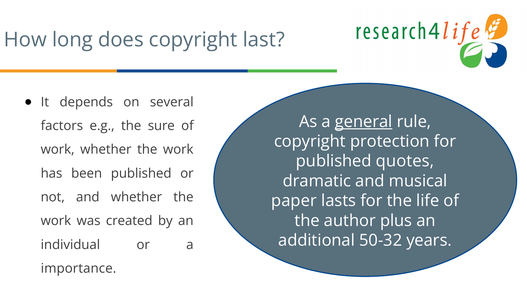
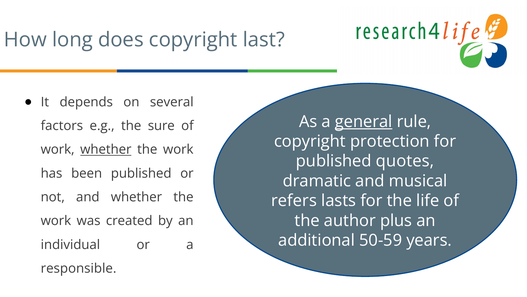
whether at (106, 149) underline: none -> present
paper: paper -> refers
50-32: 50-32 -> 50-59
importance: importance -> responsible
